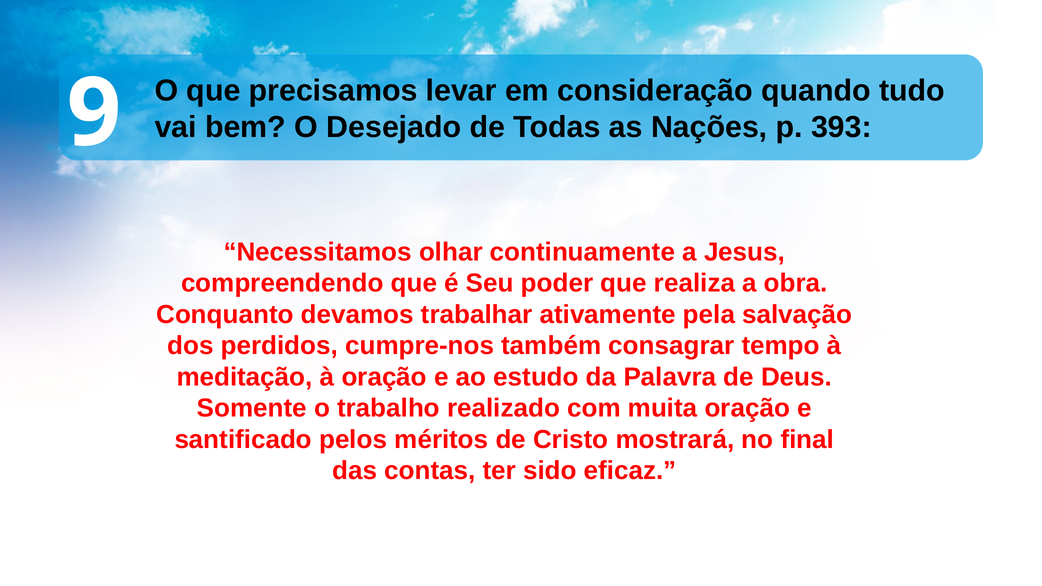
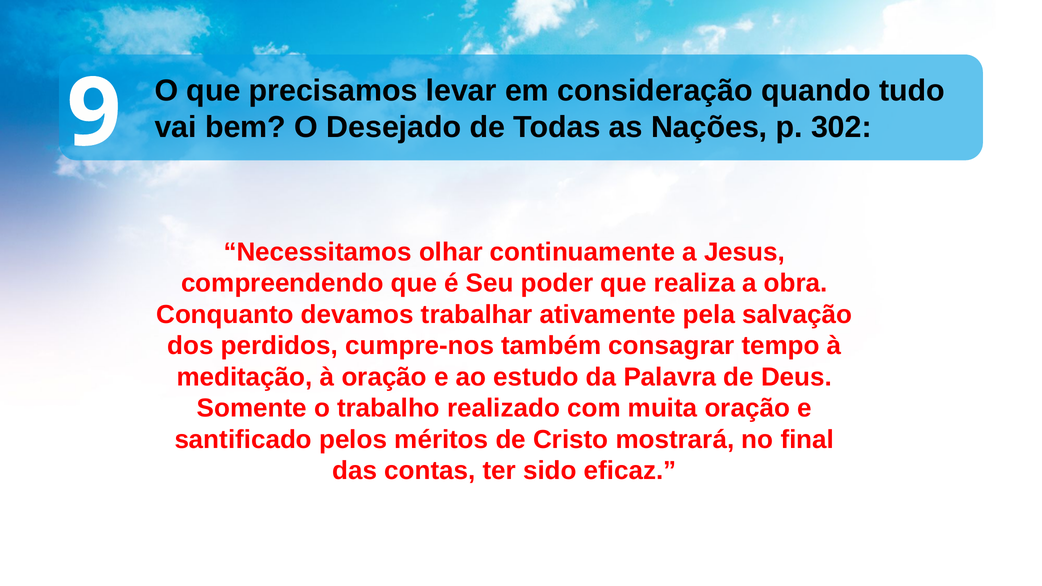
393: 393 -> 302
